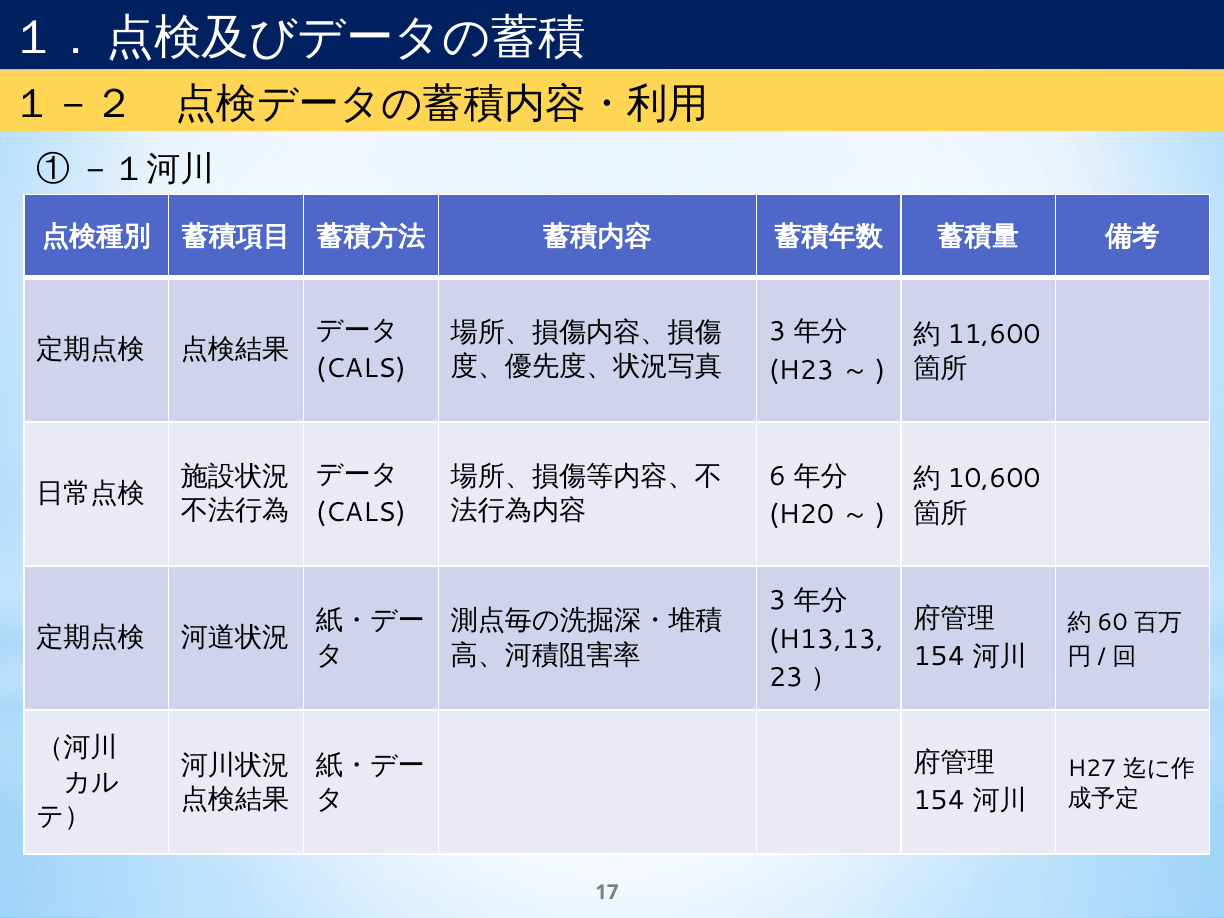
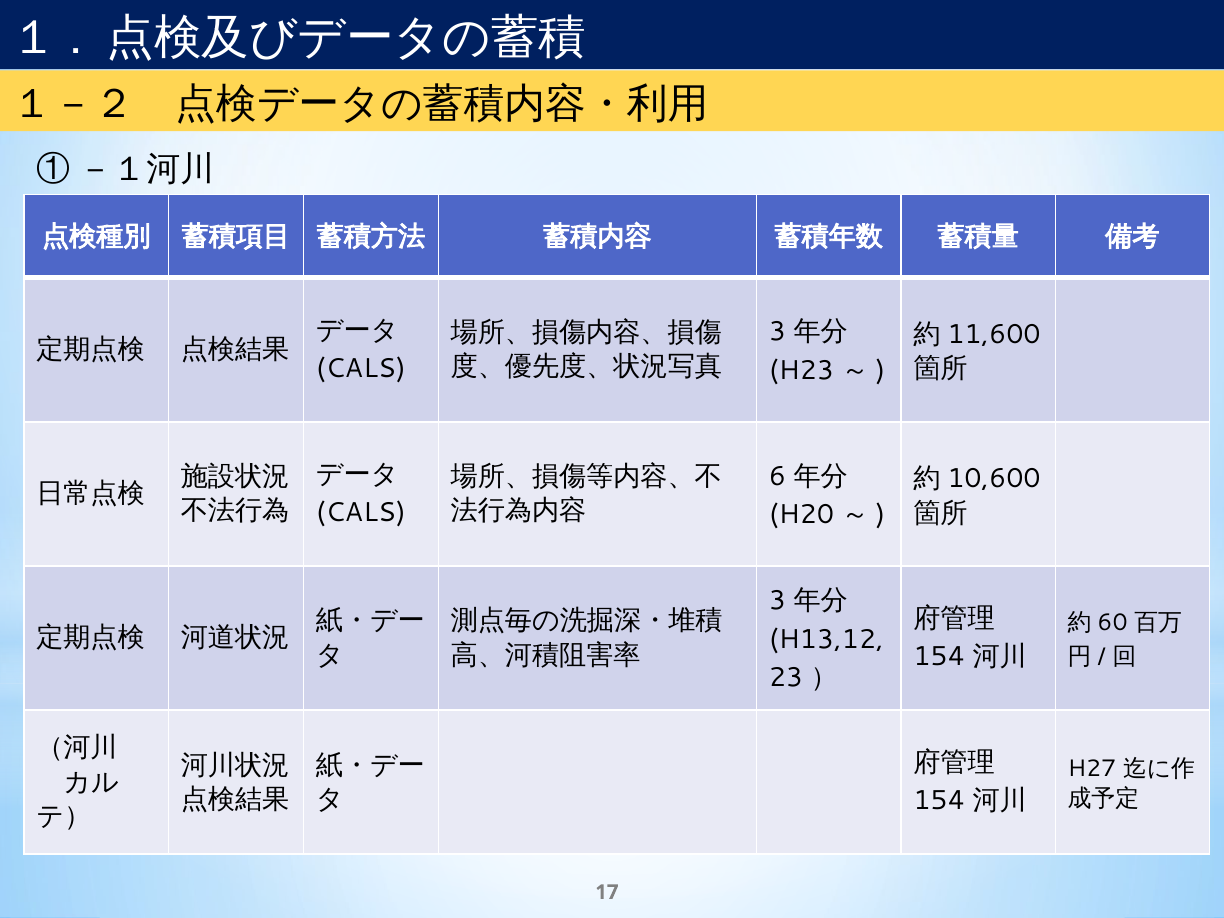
H13,13: H13,13 -> H13,12
